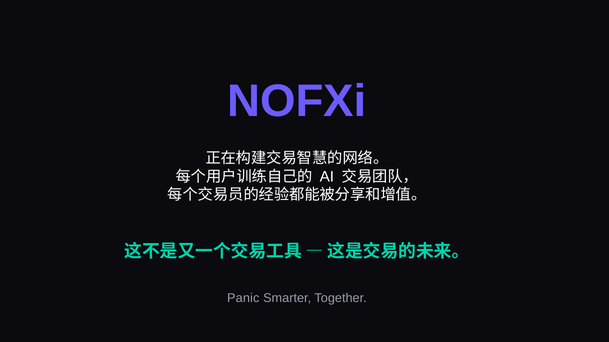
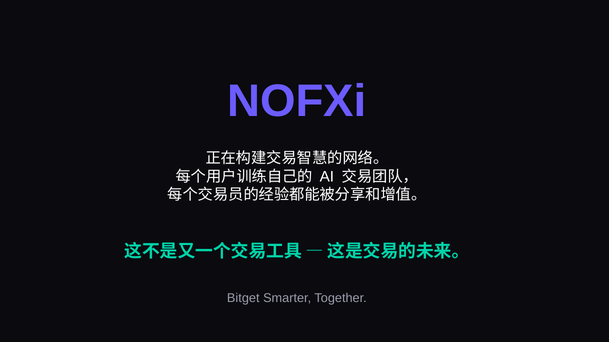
Panic: Panic -> Bitget
